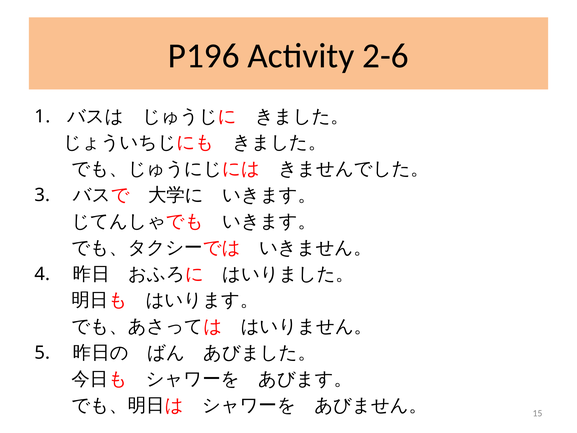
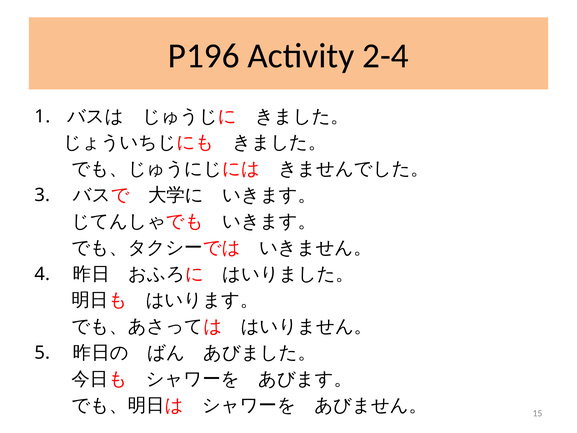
2-6: 2-6 -> 2-4
